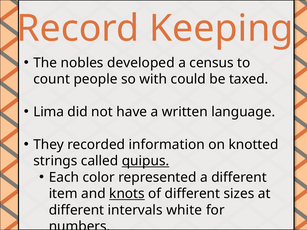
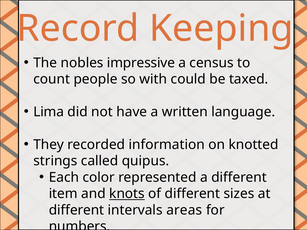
developed: developed -> impressive
quipus underline: present -> none
white: white -> areas
